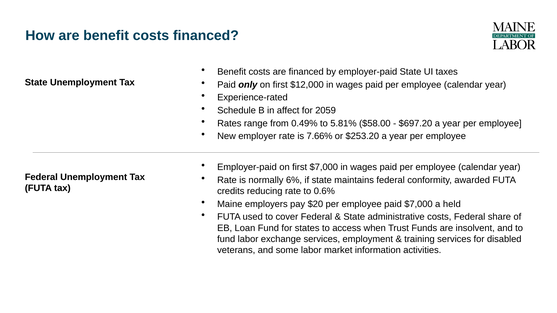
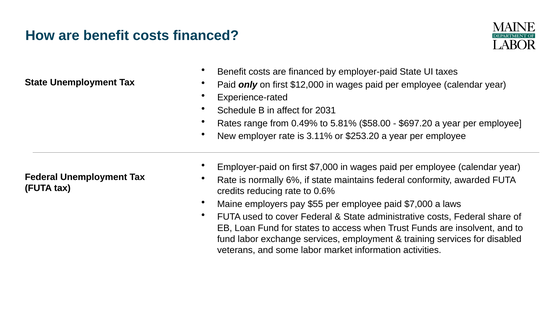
2059: 2059 -> 2031
7.66%: 7.66% -> 3.11%
$20: $20 -> $55
held: held -> laws
